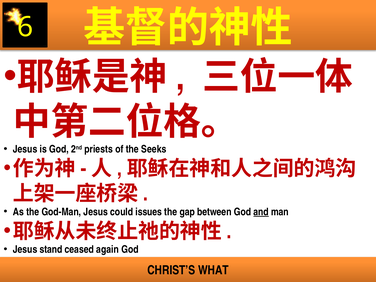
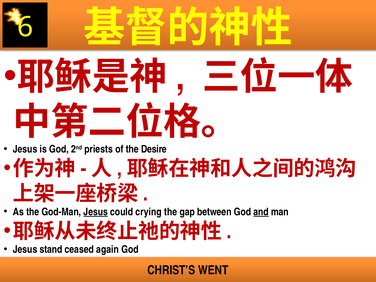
Seeks: Seeks -> Desire
Jesus at (96, 212) underline: none -> present
issues: issues -> crying
WHAT: WHAT -> WENT
